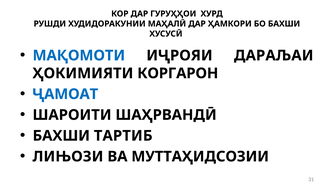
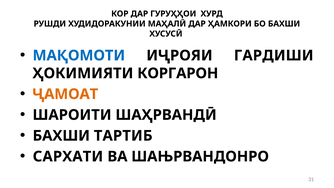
ДАРАЉАИ: ДАРАЉАИ -> ГАРДИШИ
ҶАМОАТ colour: blue -> orange
ЛИЊОЗИ: ЛИЊОЗИ -> САРХАТИ
МУТТАҲИДСОЗИИ: МУТТАҲИДСОЗИИ -> ШАЊРВАНДОНРО
